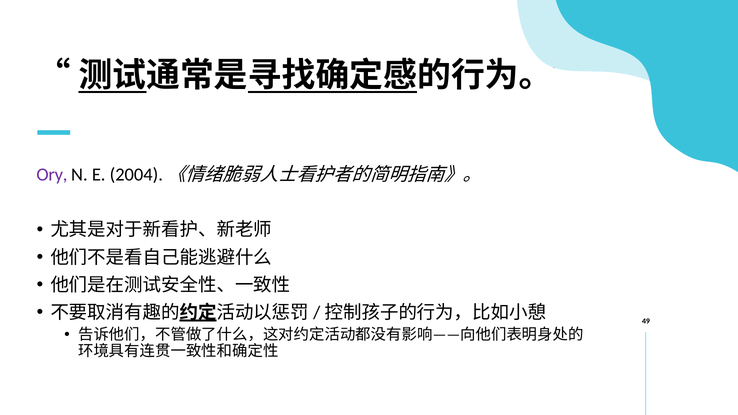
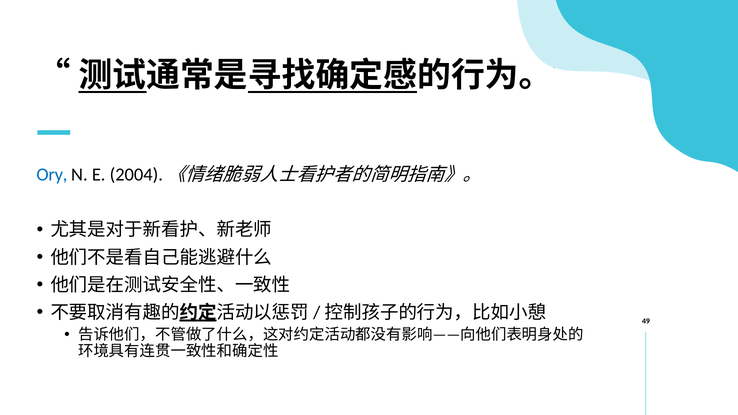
Ory colour: purple -> blue
